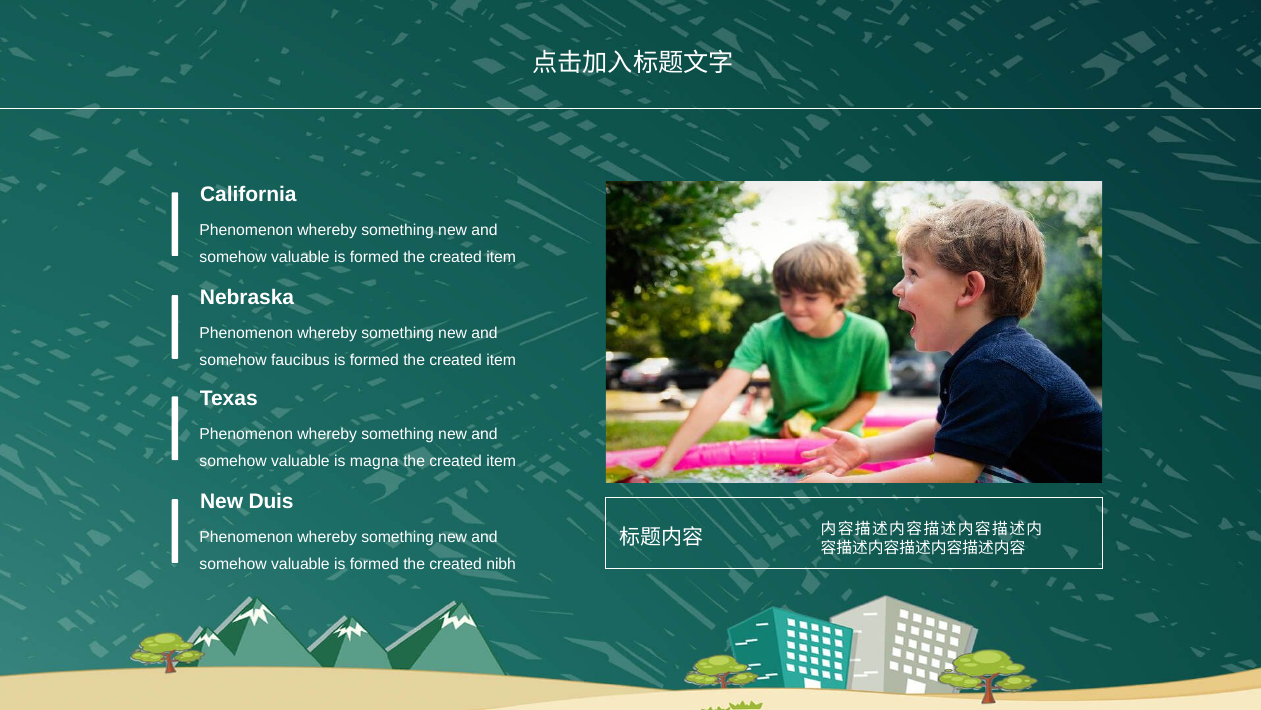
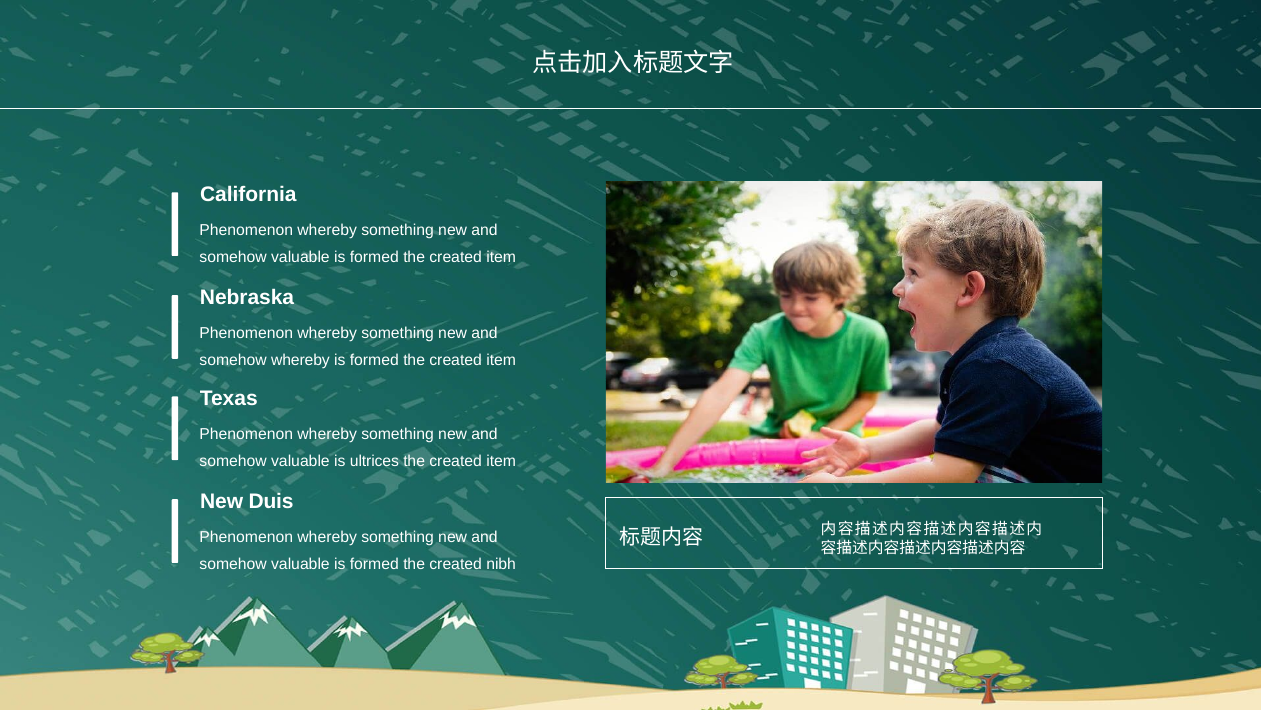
somehow faucibus: faucibus -> whereby
magna: magna -> ultrices
